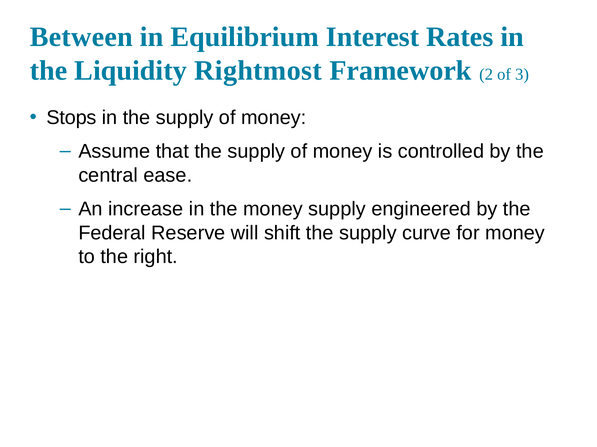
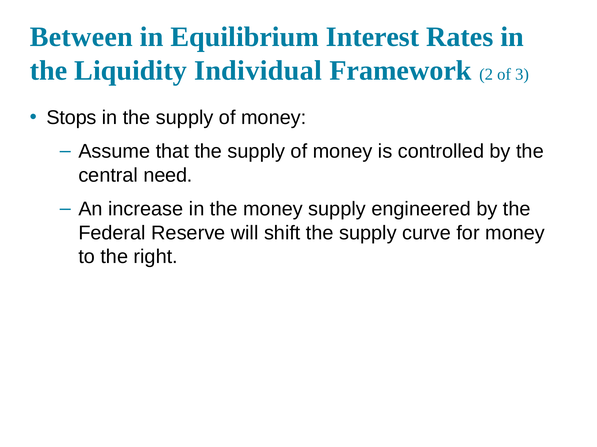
Rightmost: Rightmost -> Individual
ease: ease -> need
